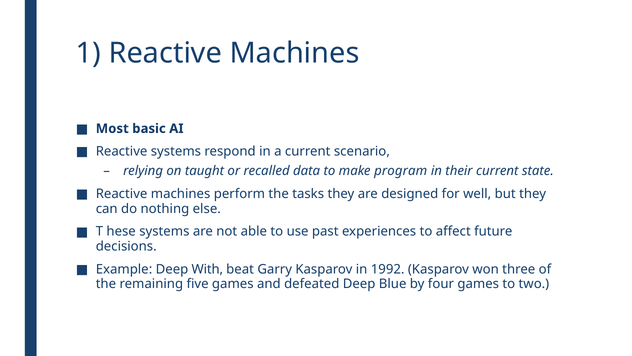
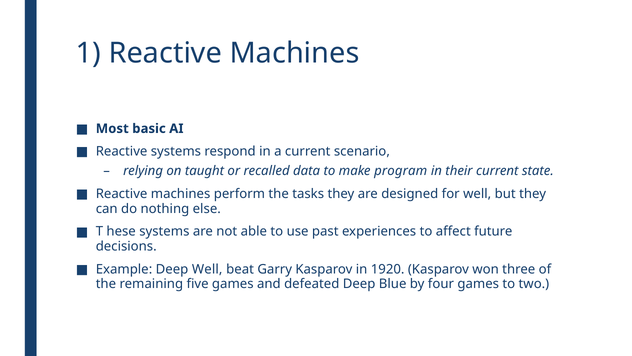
Deep With: With -> Well
1992: 1992 -> 1920
